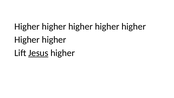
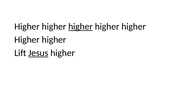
higher at (81, 26) underline: none -> present
